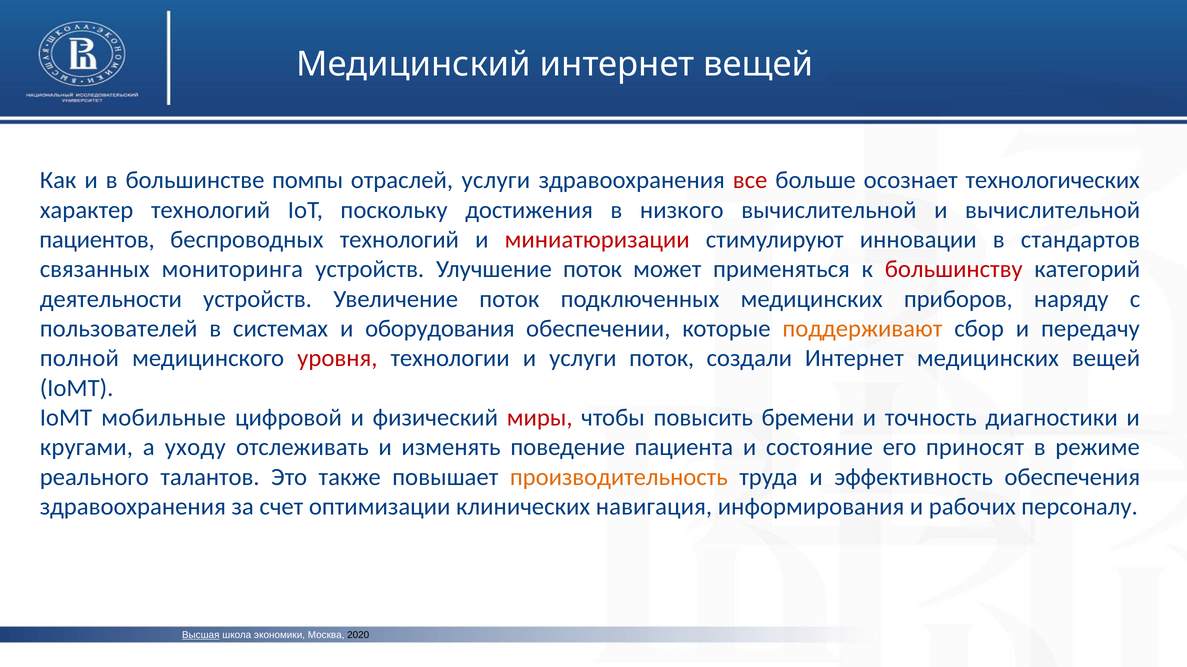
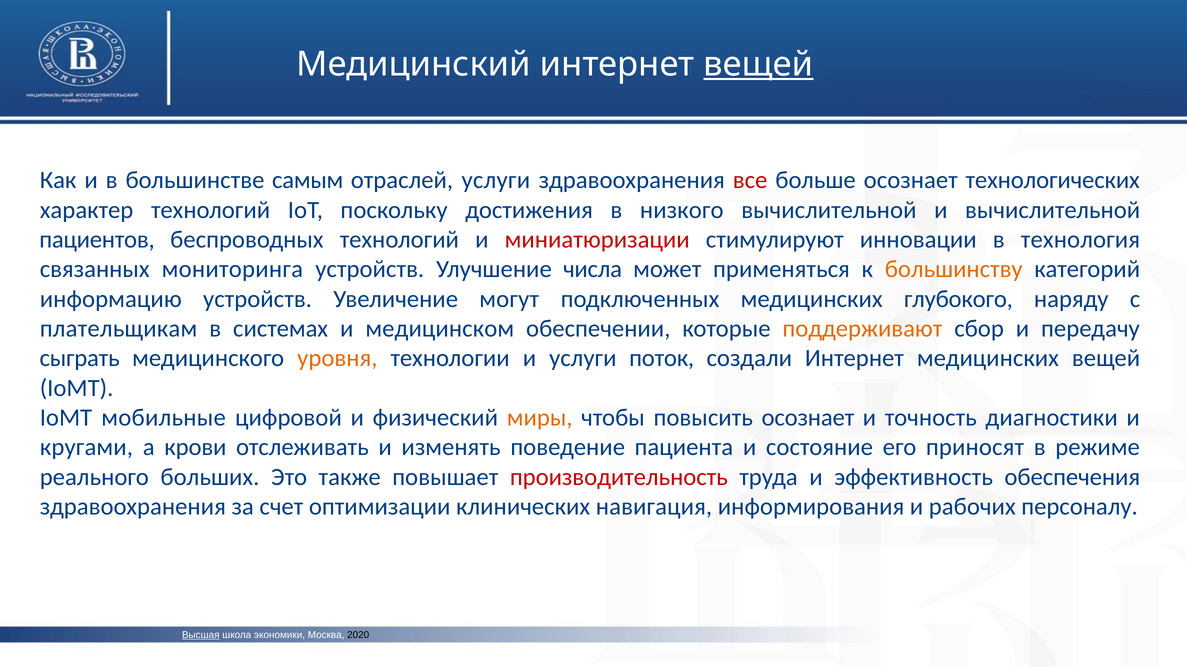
вещей at (758, 64) underline: none -> present
помпы: помпы -> самым
стандартов: стандартов -> технология
Улучшение поток: поток -> числа
большинству colour: red -> orange
деятельности: деятельности -> информацию
Увеличение поток: поток -> могут
приборов: приборов -> глубокого
пользователей: пользователей -> плательщикам
оборудования: оборудования -> медицинском
полной: полной -> сыграть
уровня colour: red -> orange
миры colour: red -> orange
повысить бремени: бремени -> осознает
уходу: уходу -> крови
талантов: талантов -> больших
производительность colour: orange -> red
